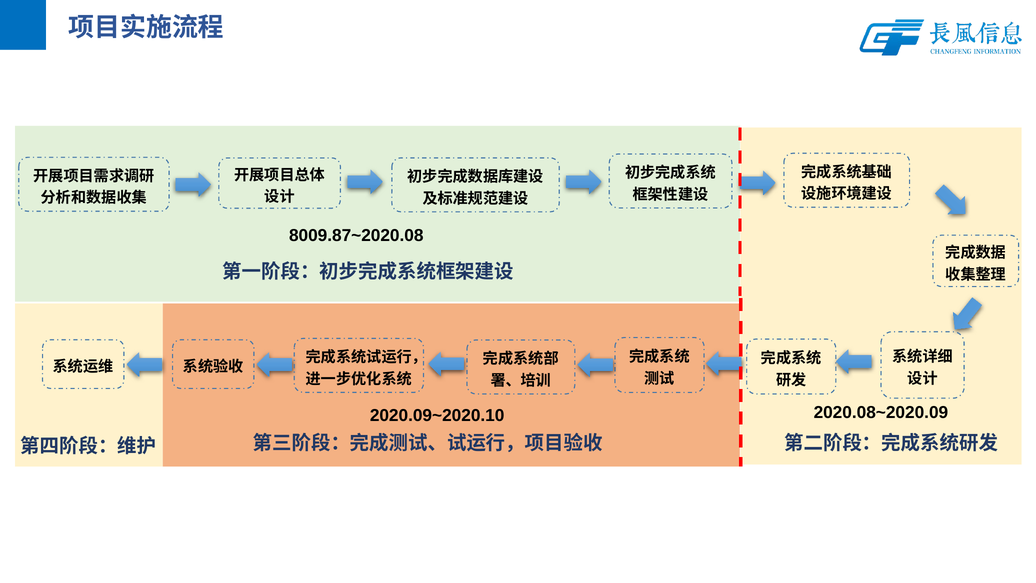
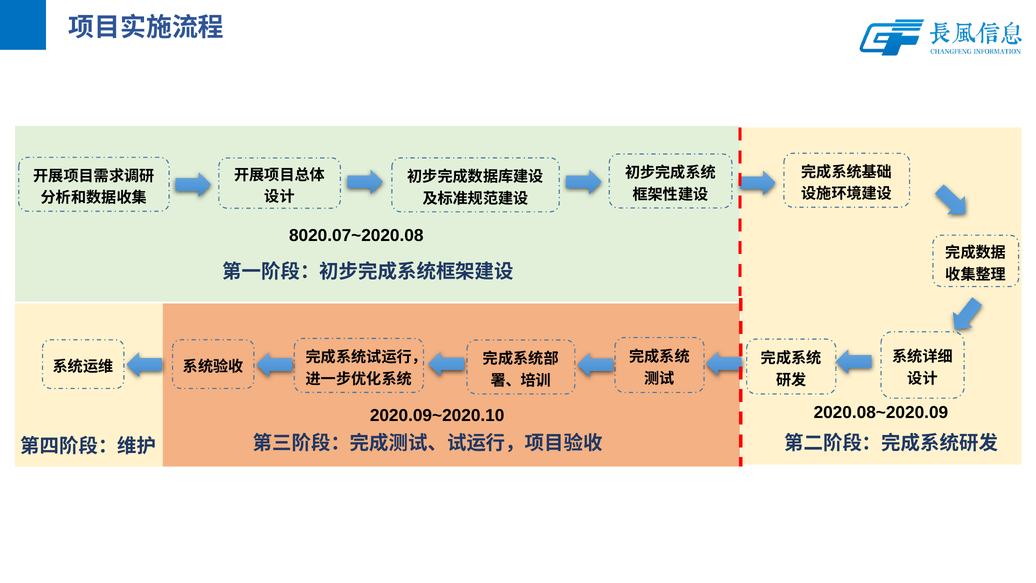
8009.87~2020.08: 8009.87~2020.08 -> 8020.07~2020.08
